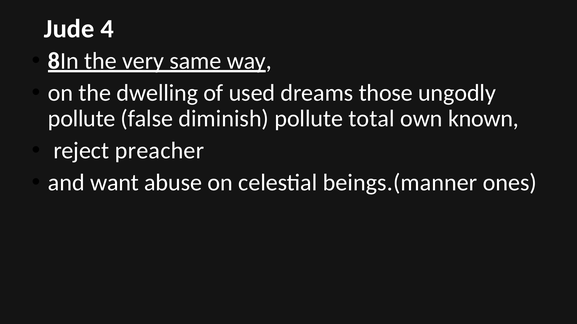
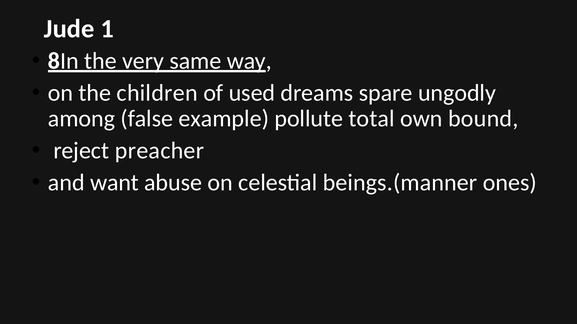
4: 4 -> 1
dwelling: dwelling -> children
those: those -> spare
pollute at (82, 119): pollute -> among
diminish: diminish -> example
known: known -> bound
